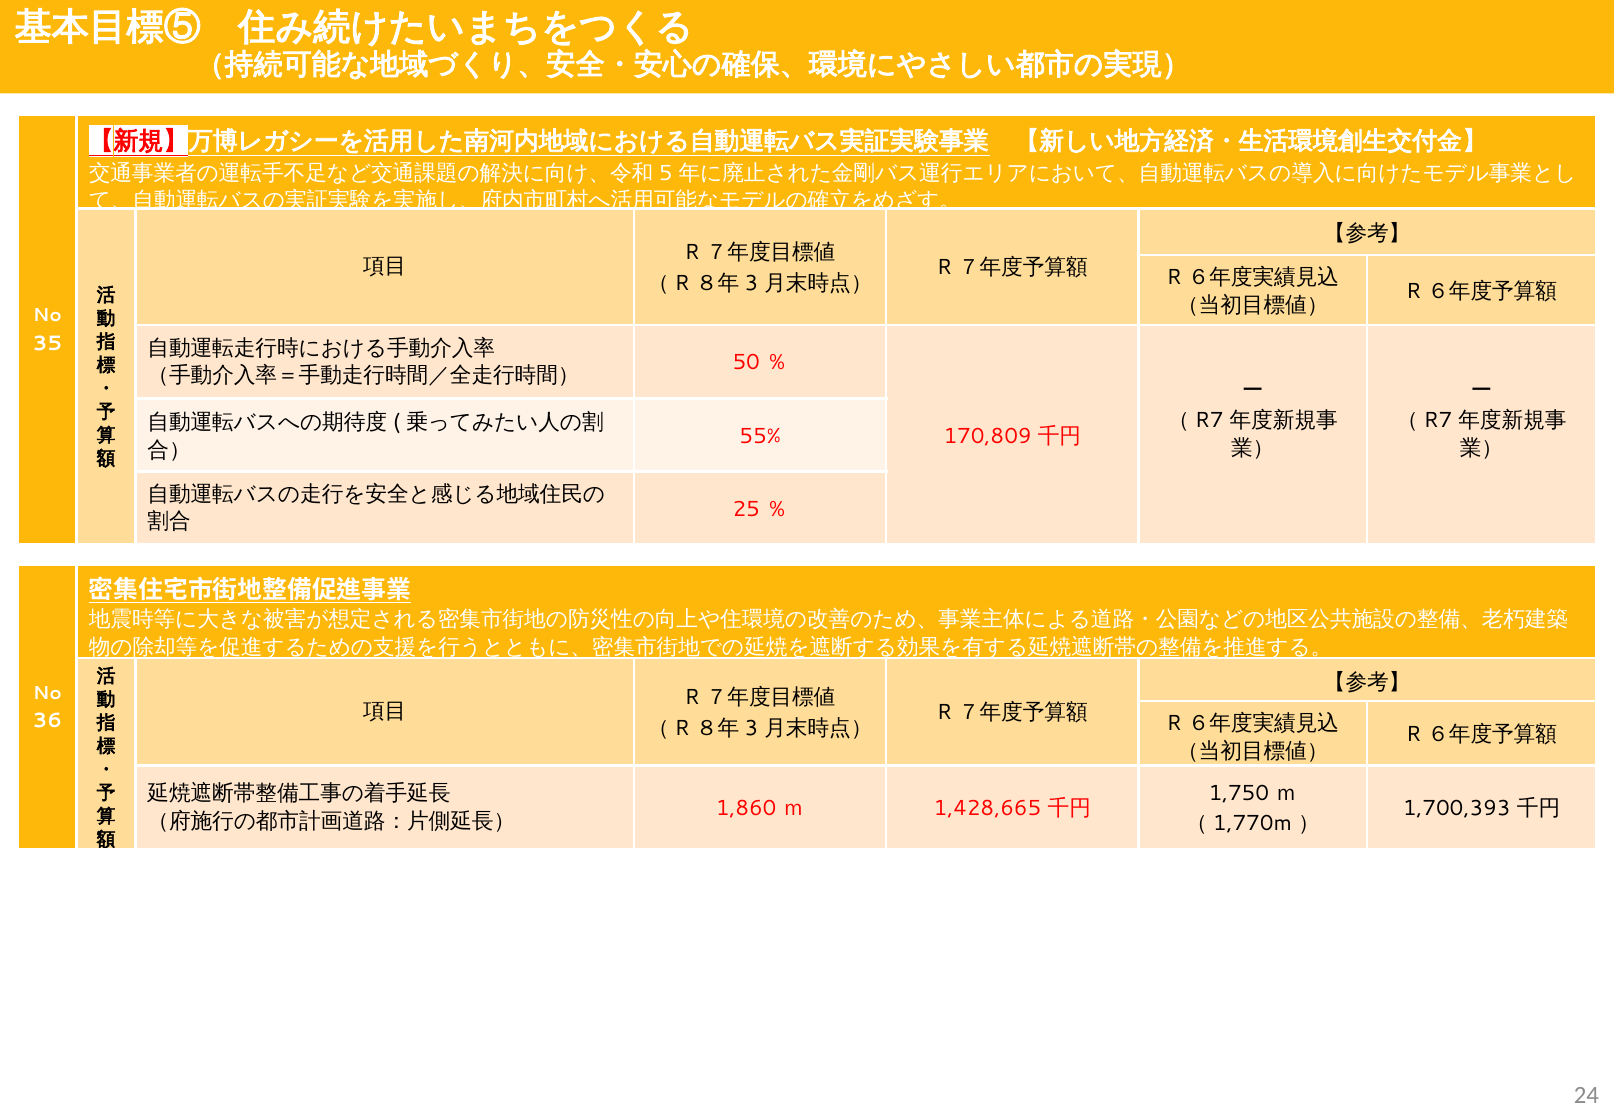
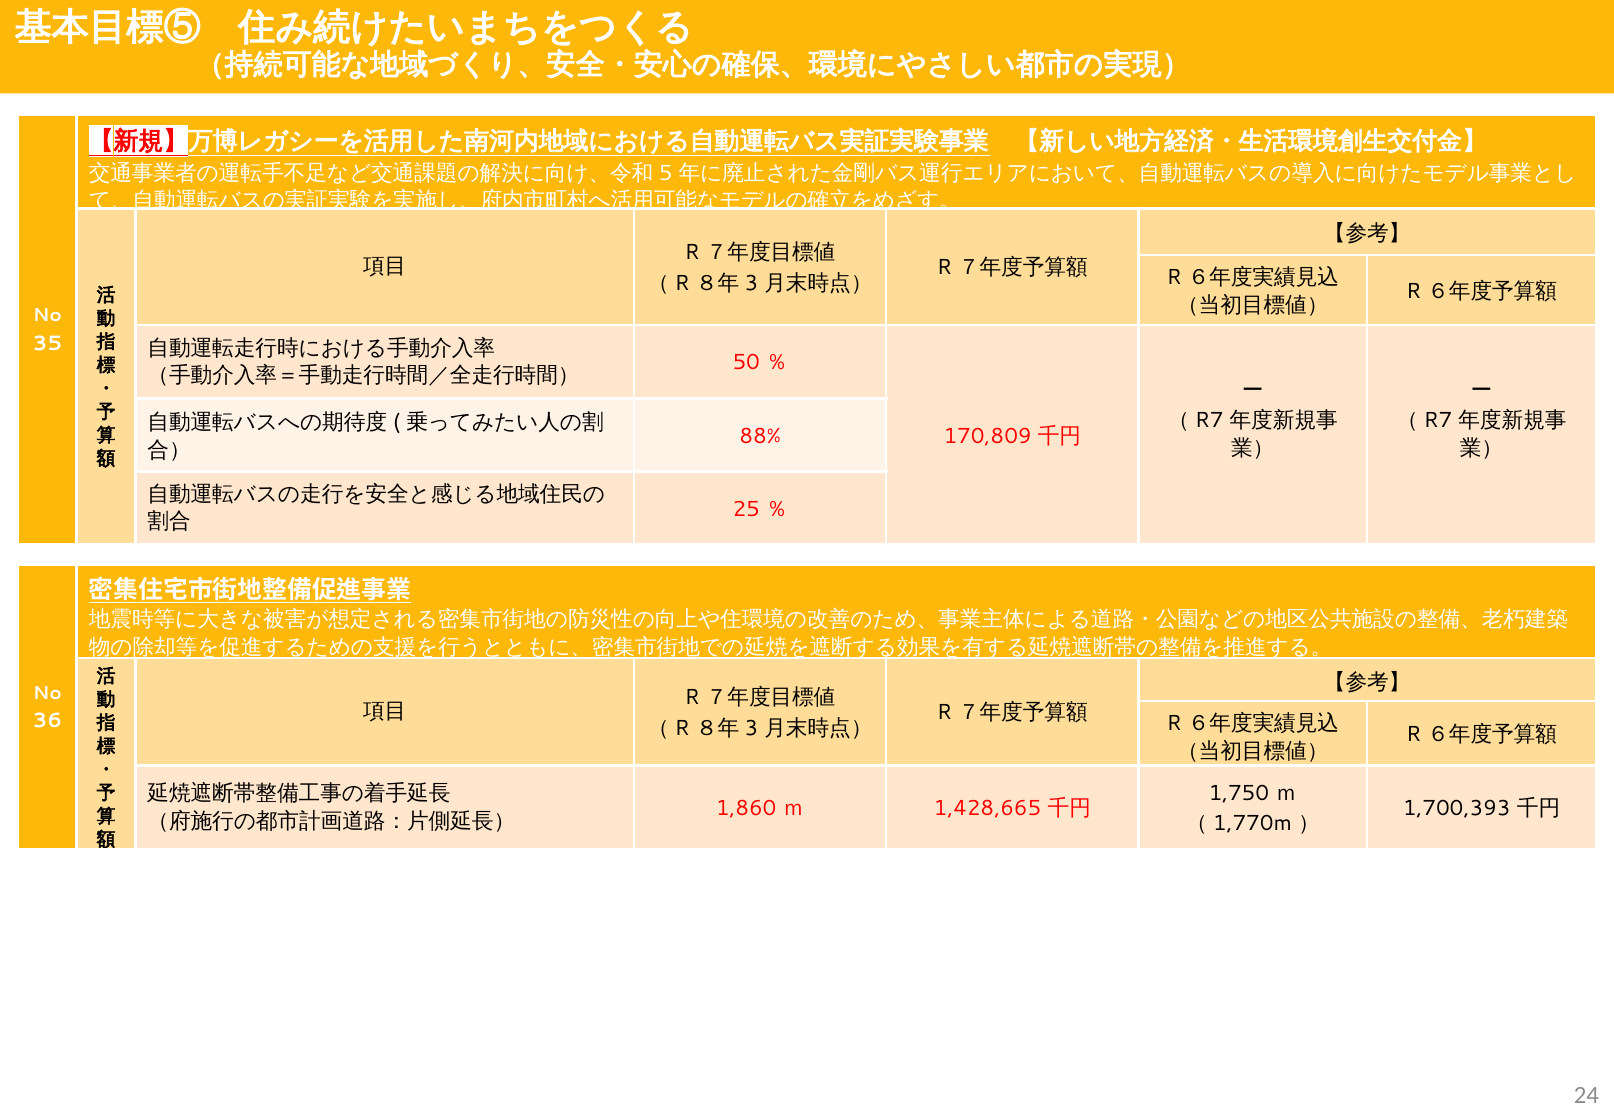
55%: 55% -> 88%
